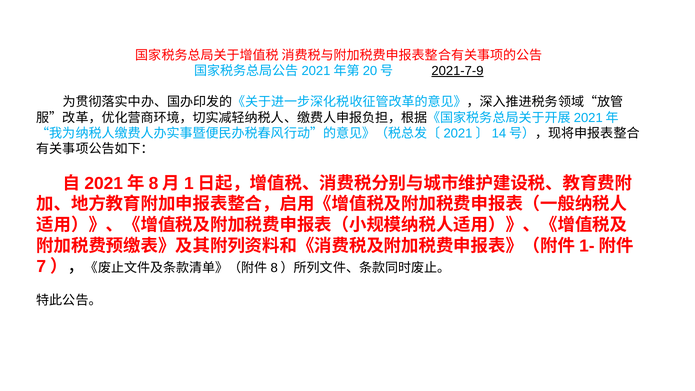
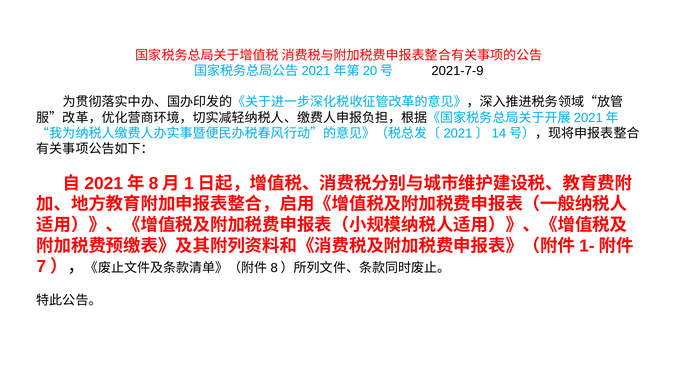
2021-7-9 underline: present -> none
